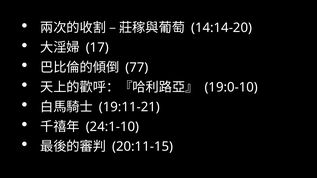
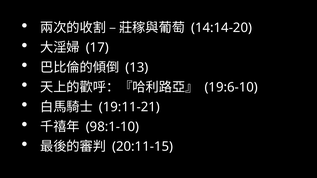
77: 77 -> 13
19:0-10: 19:0-10 -> 19:6-10
24:1-10: 24:1-10 -> 98:1-10
